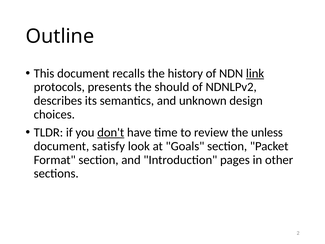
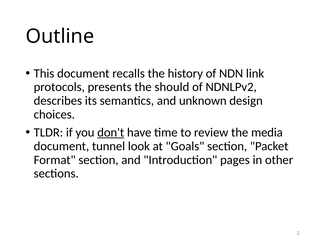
link underline: present -> none
unless: unless -> media
satisfy: satisfy -> tunnel
